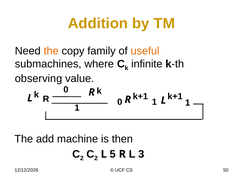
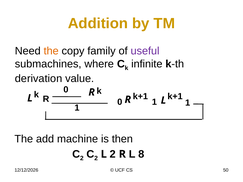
useful colour: orange -> purple
observing: observing -> derivation
L 5: 5 -> 2
3: 3 -> 8
